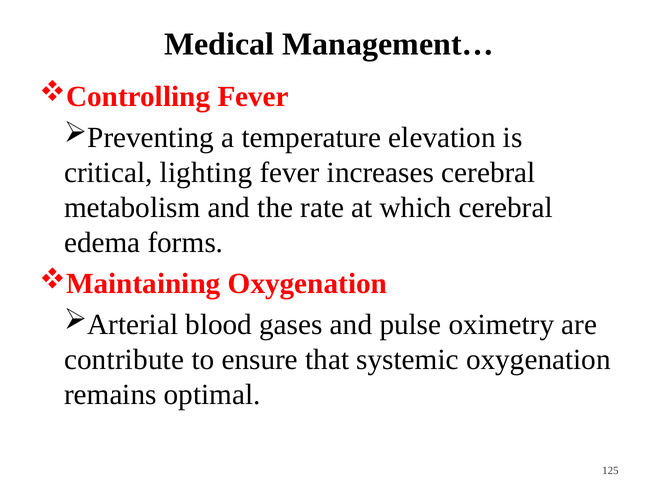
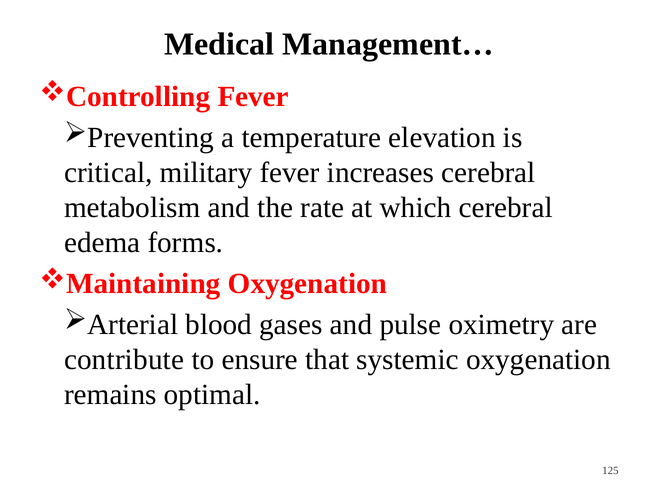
lighting: lighting -> military
